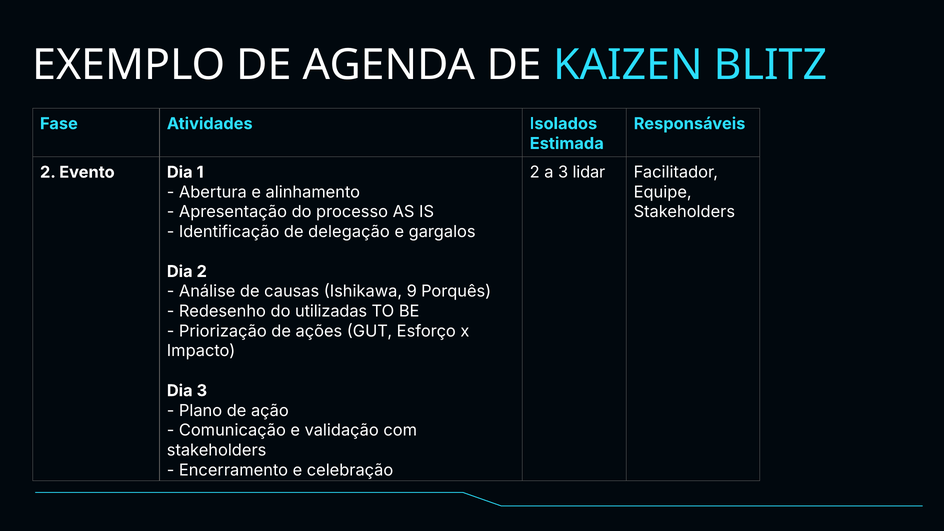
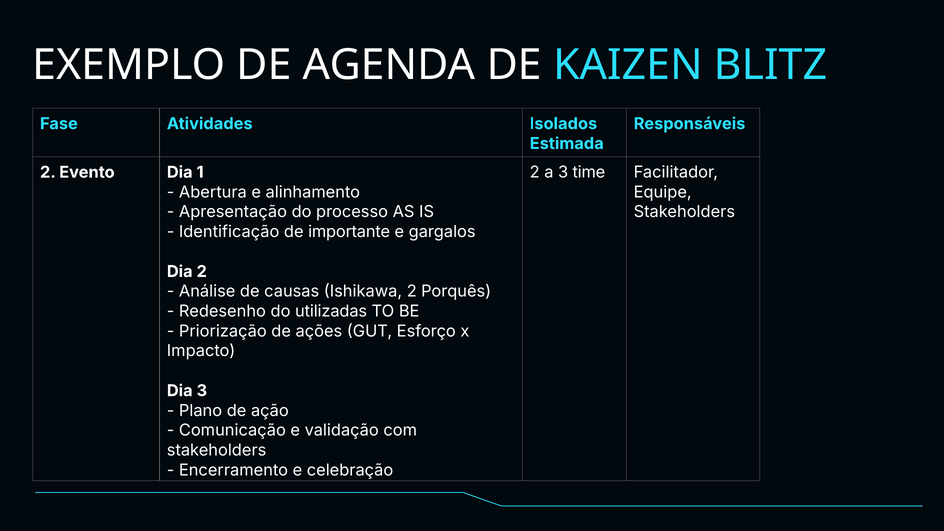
lidar: lidar -> time
delegação: delegação -> importante
Ishikawa 9: 9 -> 2
